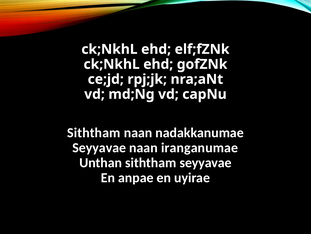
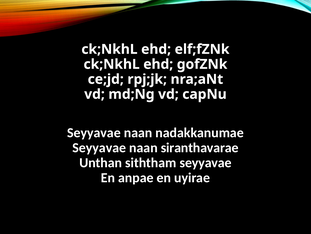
Siththam at (94, 132): Siththam -> Seyyavae
iranganumae: iranganumae -> siranthavarae
